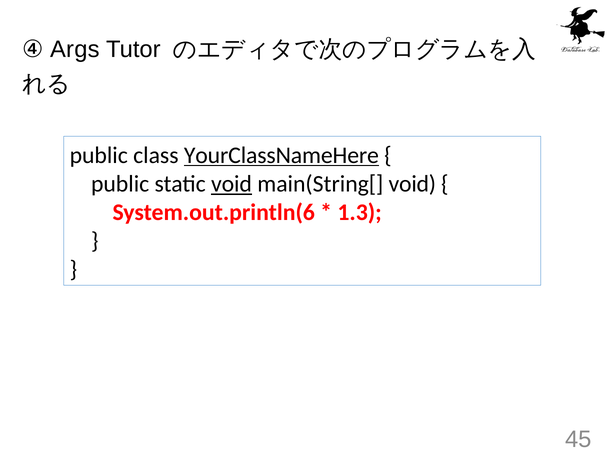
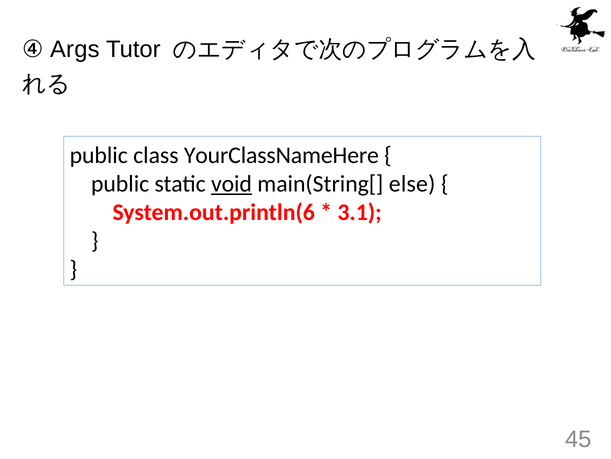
YourClassNameHere underline: present -> none
main(String[ void: void -> else
1.3: 1.3 -> 3.1
